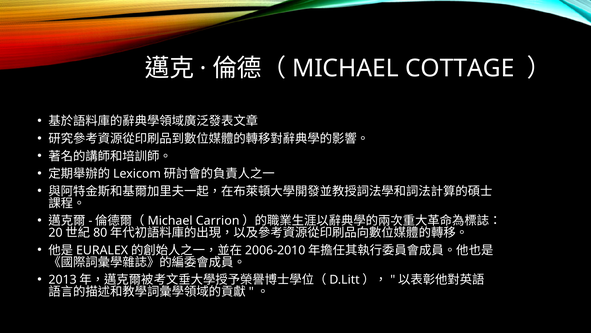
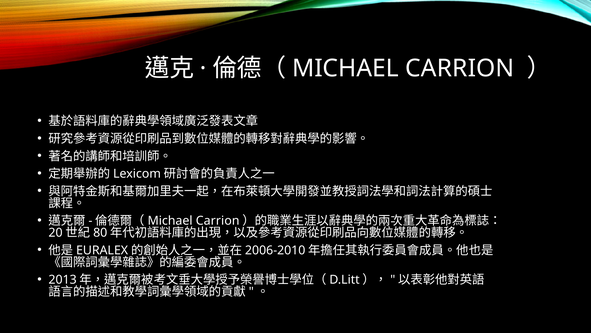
COTTAGE at (460, 68): COTTAGE -> CARRION
